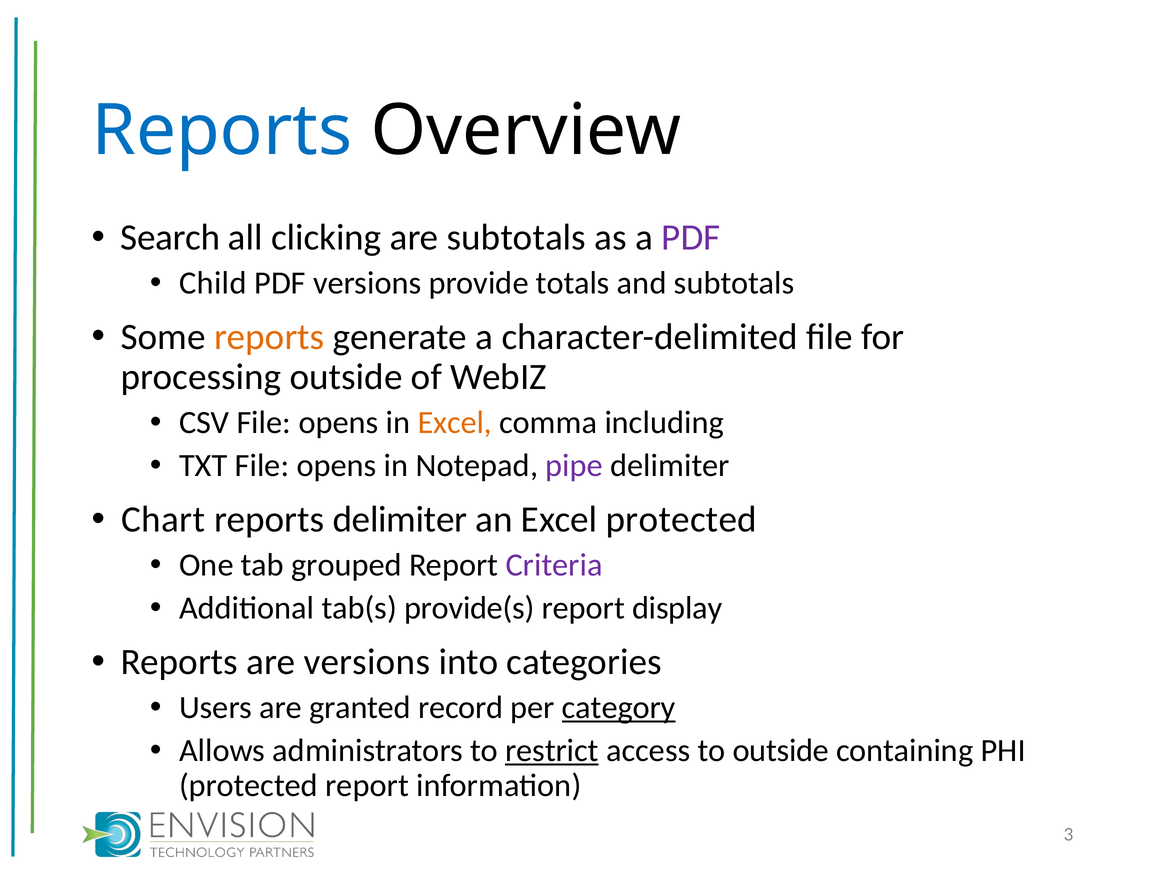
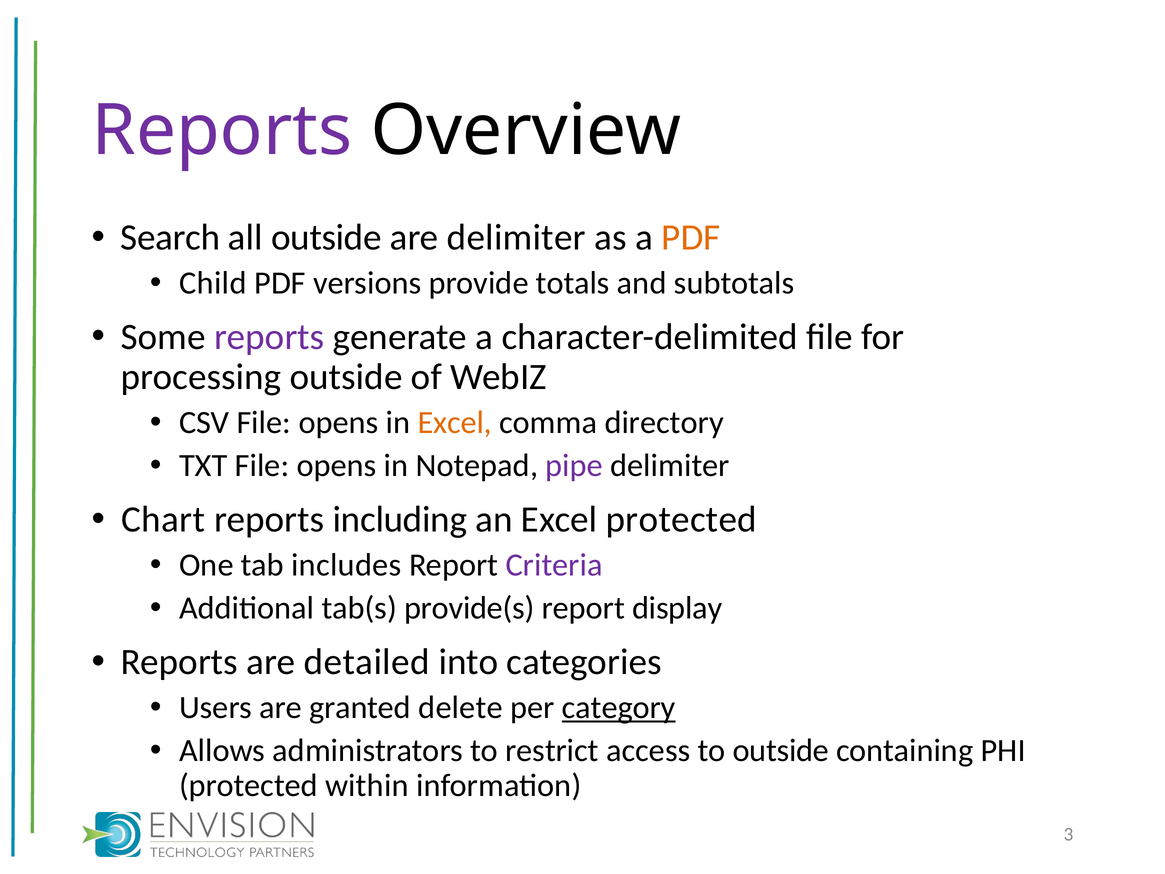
Reports at (222, 130) colour: blue -> purple
all clicking: clicking -> outside
are subtotals: subtotals -> delimiter
PDF at (691, 237) colour: purple -> orange
reports at (269, 337) colour: orange -> purple
including: including -> directory
reports delimiter: delimiter -> including
grouped: grouped -> includes
are versions: versions -> detailed
record: record -> delete
restrict underline: present -> none
protected report: report -> within
